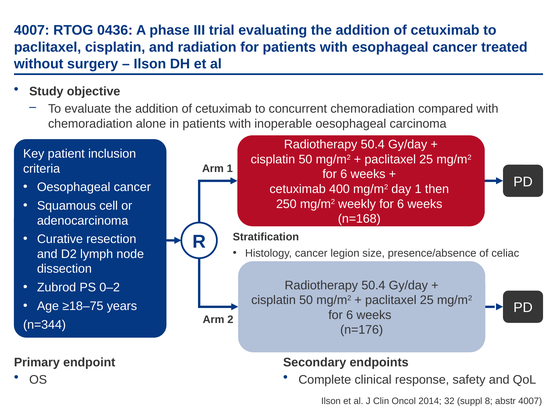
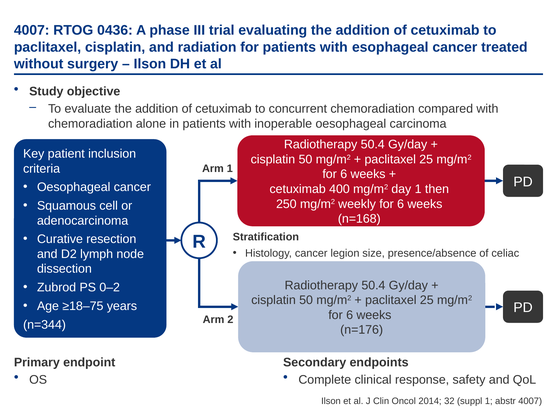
suppl 8: 8 -> 1
